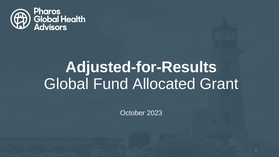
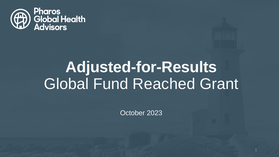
Allocated: Allocated -> Reached
